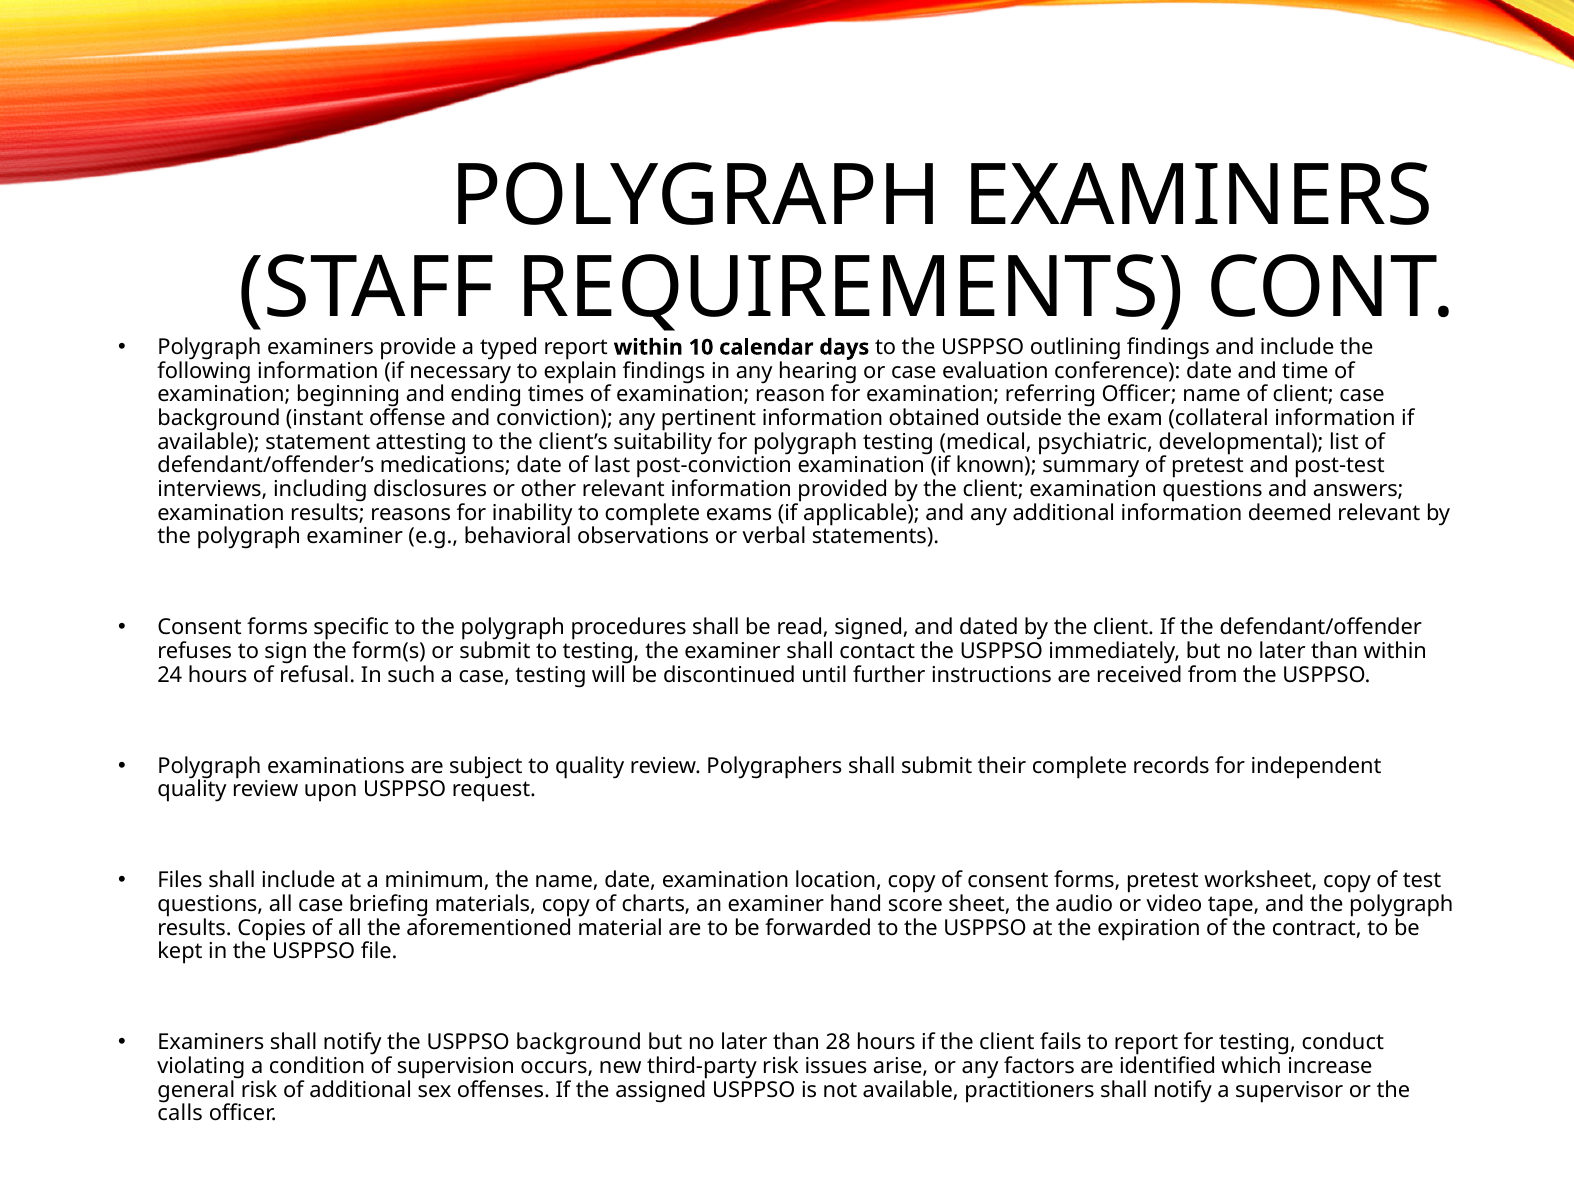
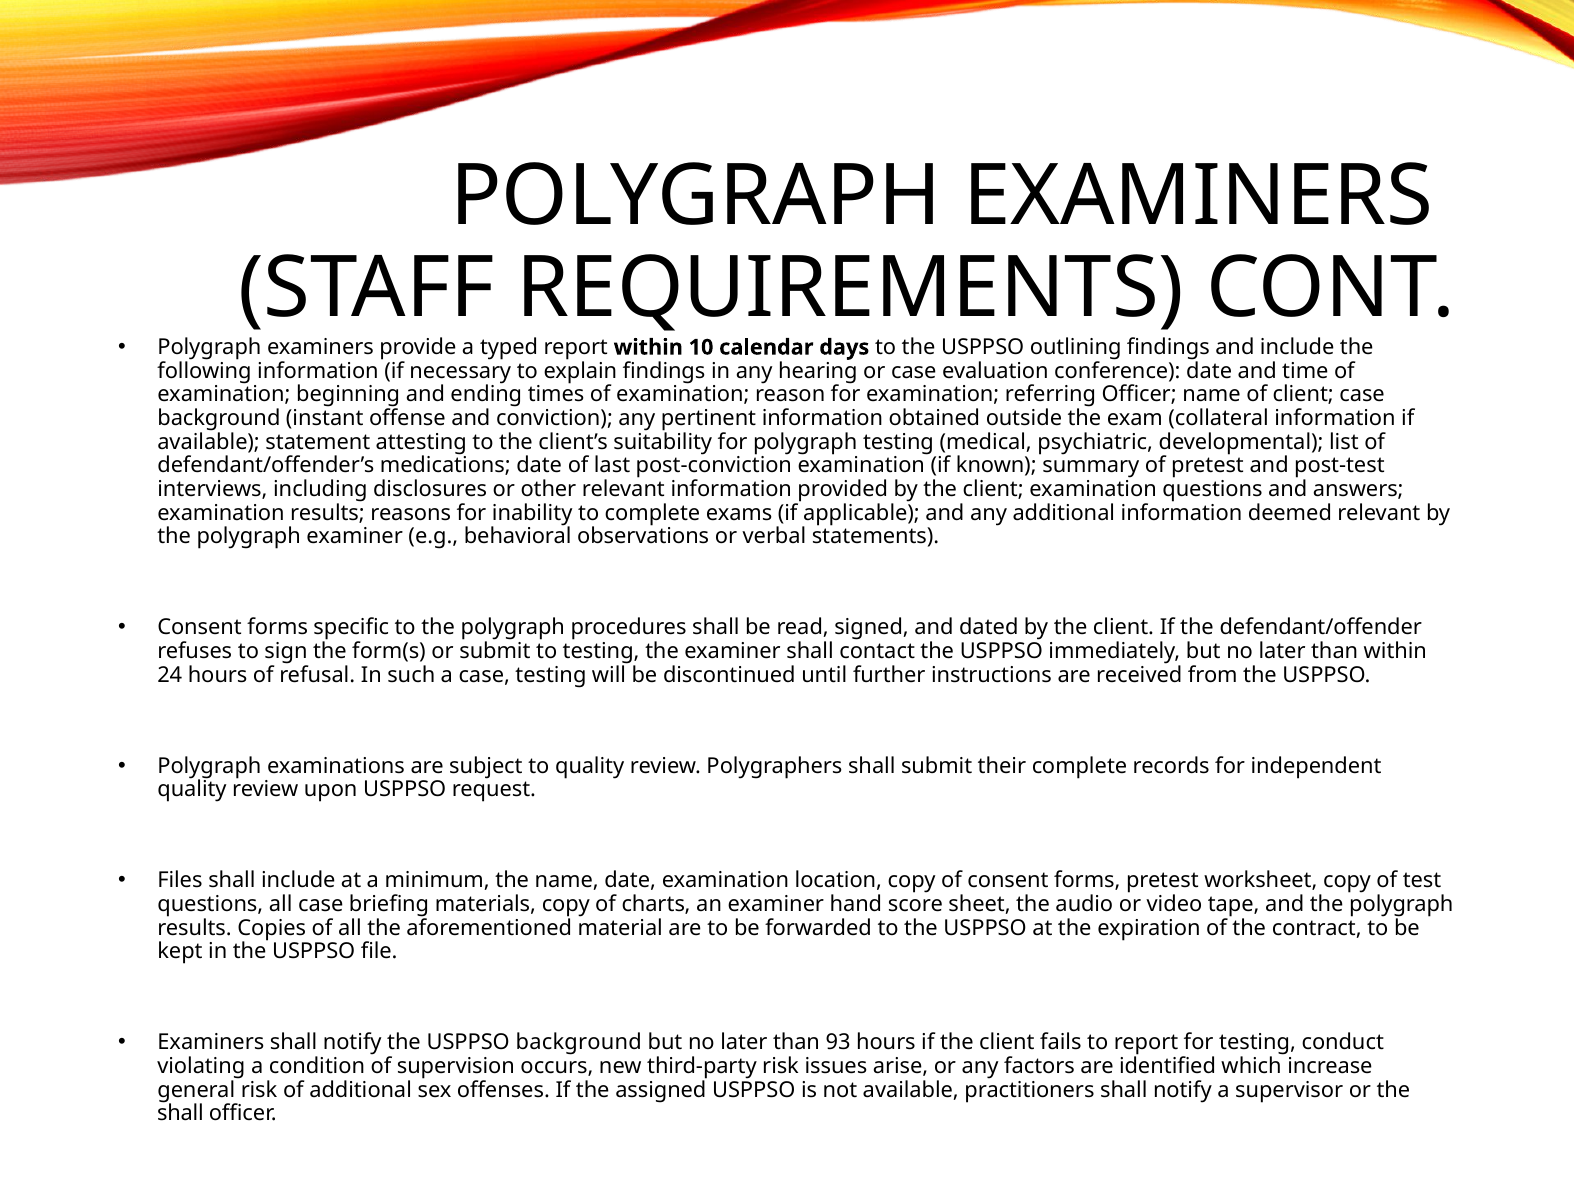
28: 28 -> 93
calls at (180, 1114): calls -> shall
